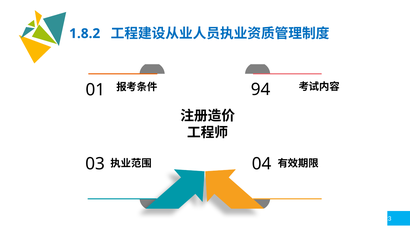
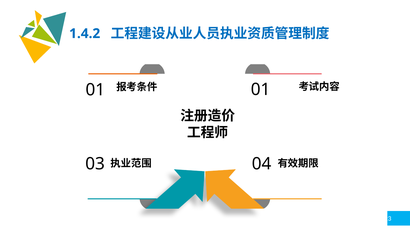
1.8.2: 1.8.2 -> 1.4.2
01 94: 94 -> 01
